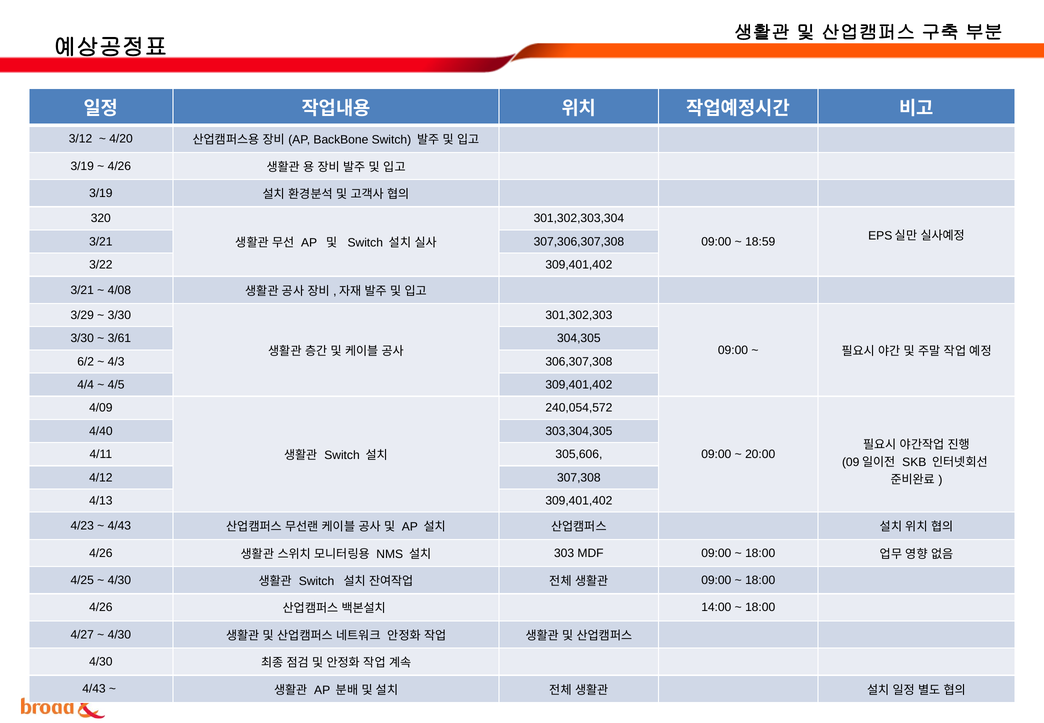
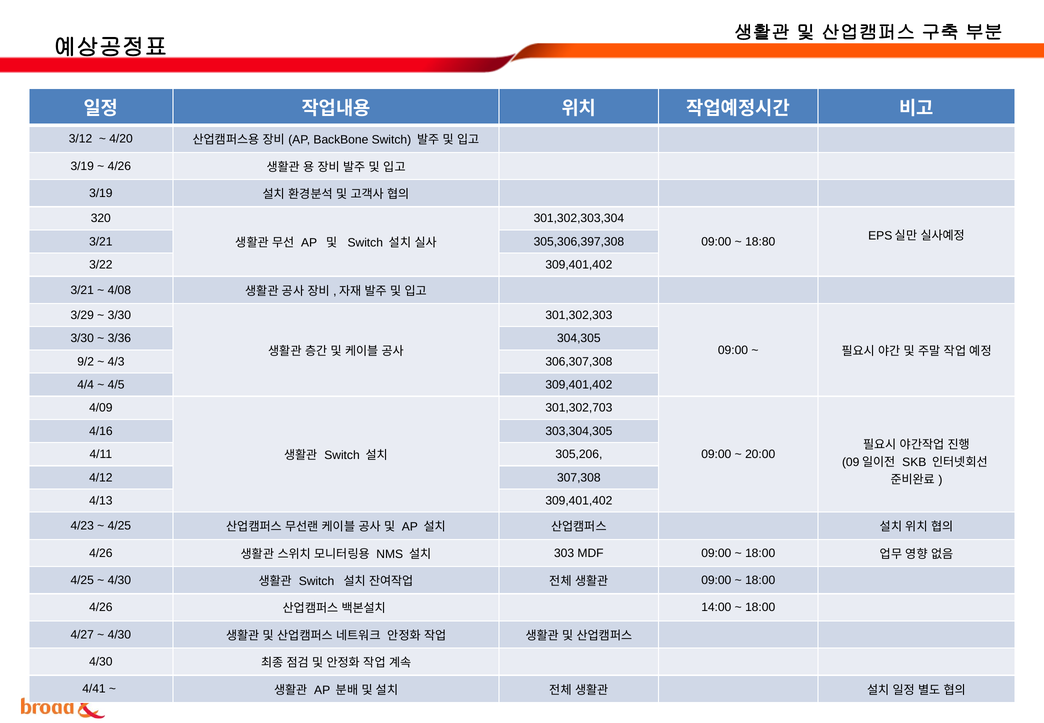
307,306,307,308: 307,306,307,308 -> 305,306,397,308
18:59: 18:59 -> 18:80
3/61: 3/61 -> 3/36
6/2: 6/2 -> 9/2
240,054,572: 240,054,572 -> 301,302,703
4/40: 4/40 -> 4/16
305,606: 305,606 -> 305,206
4/43 at (119, 526): 4/43 -> 4/25
4/43 at (94, 689): 4/43 -> 4/41
